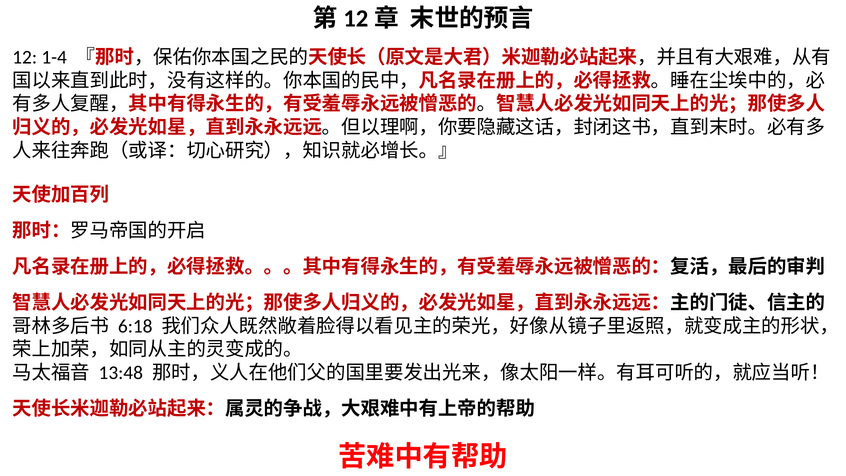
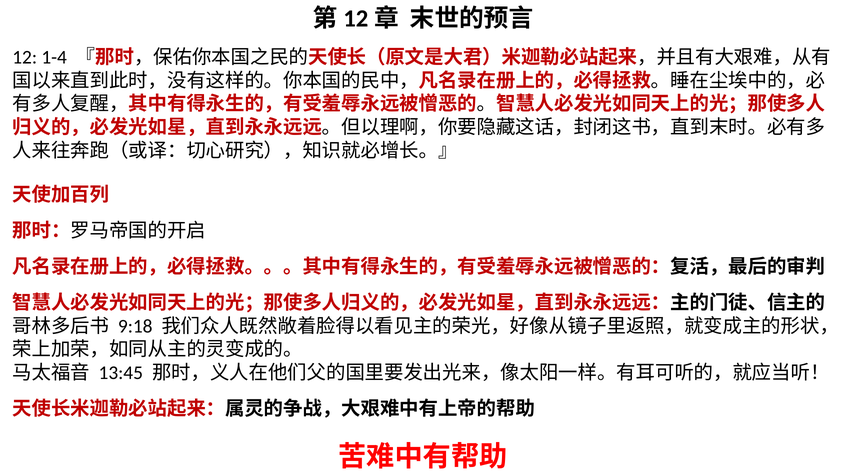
6:18: 6:18 -> 9:18
13:48: 13:48 -> 13:45
